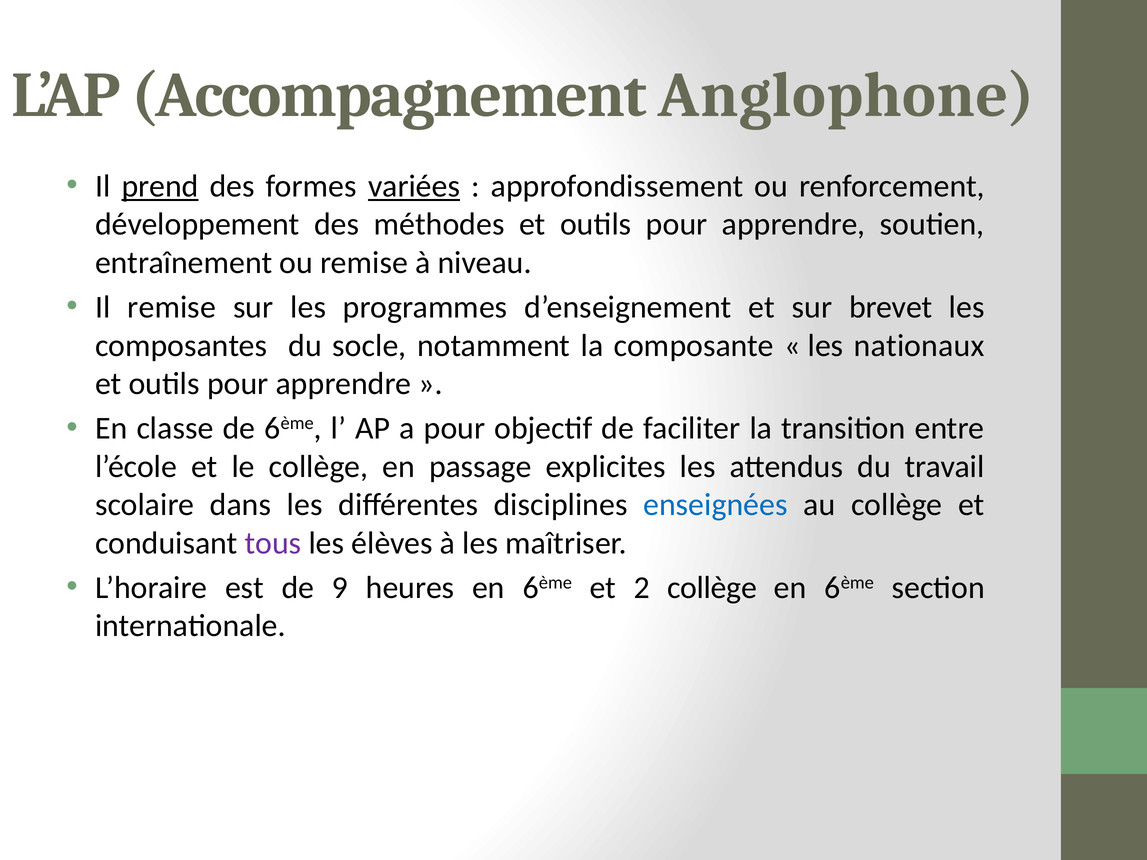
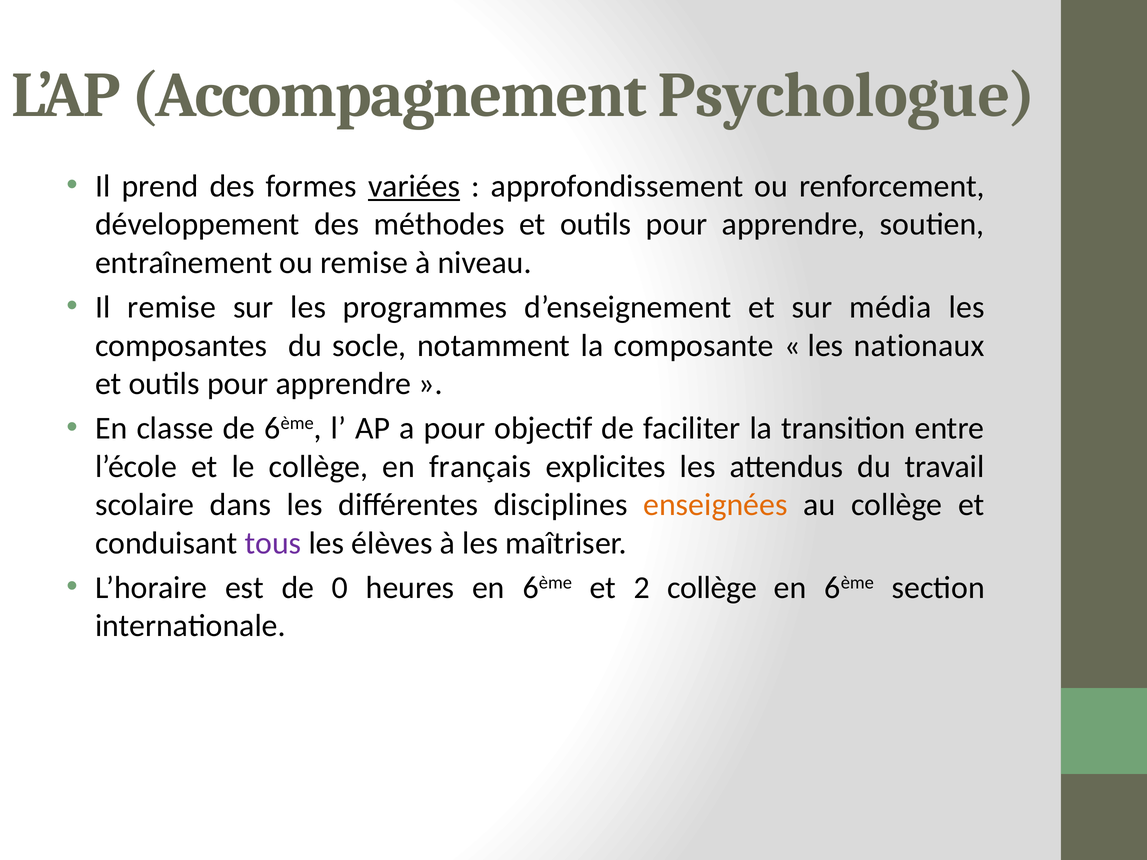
Anglophone: Anglophone -> Psychologue
prend underline: present -> none
brevet: brevet -> média
passage: passage -> français
enseignées colour: blue -> orange
9: 9 -> 0
